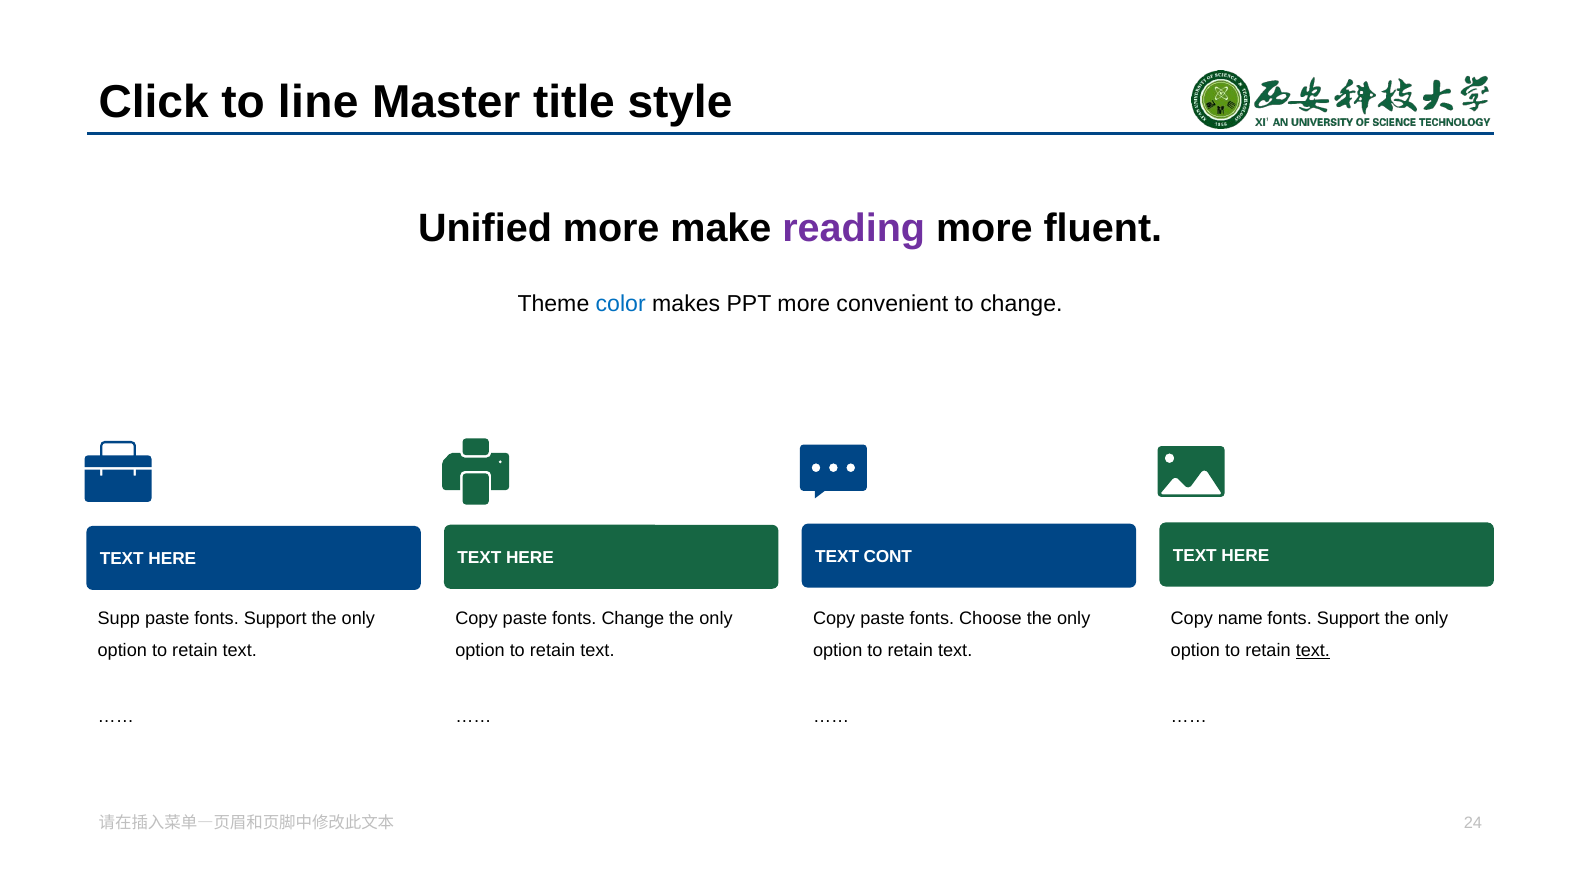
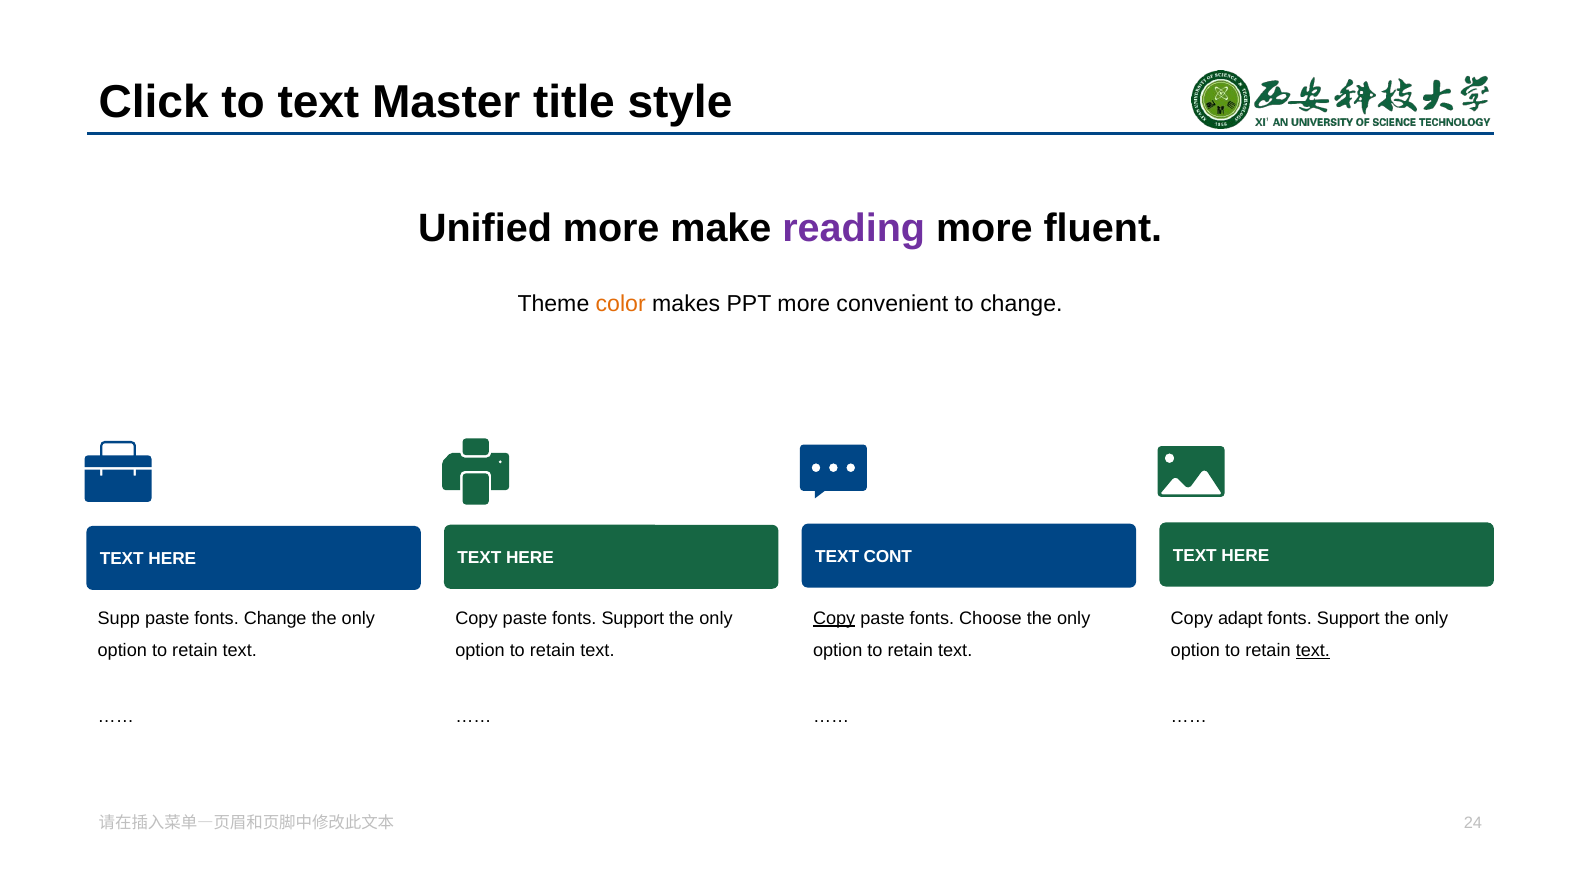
to line: line -> text
color colour: blue -> orange
paste fonts Support: Support -> Change
paste fonts Change: Change -> Support
Copy at (834, 618) underline: none -> present
name: name -> adapt
